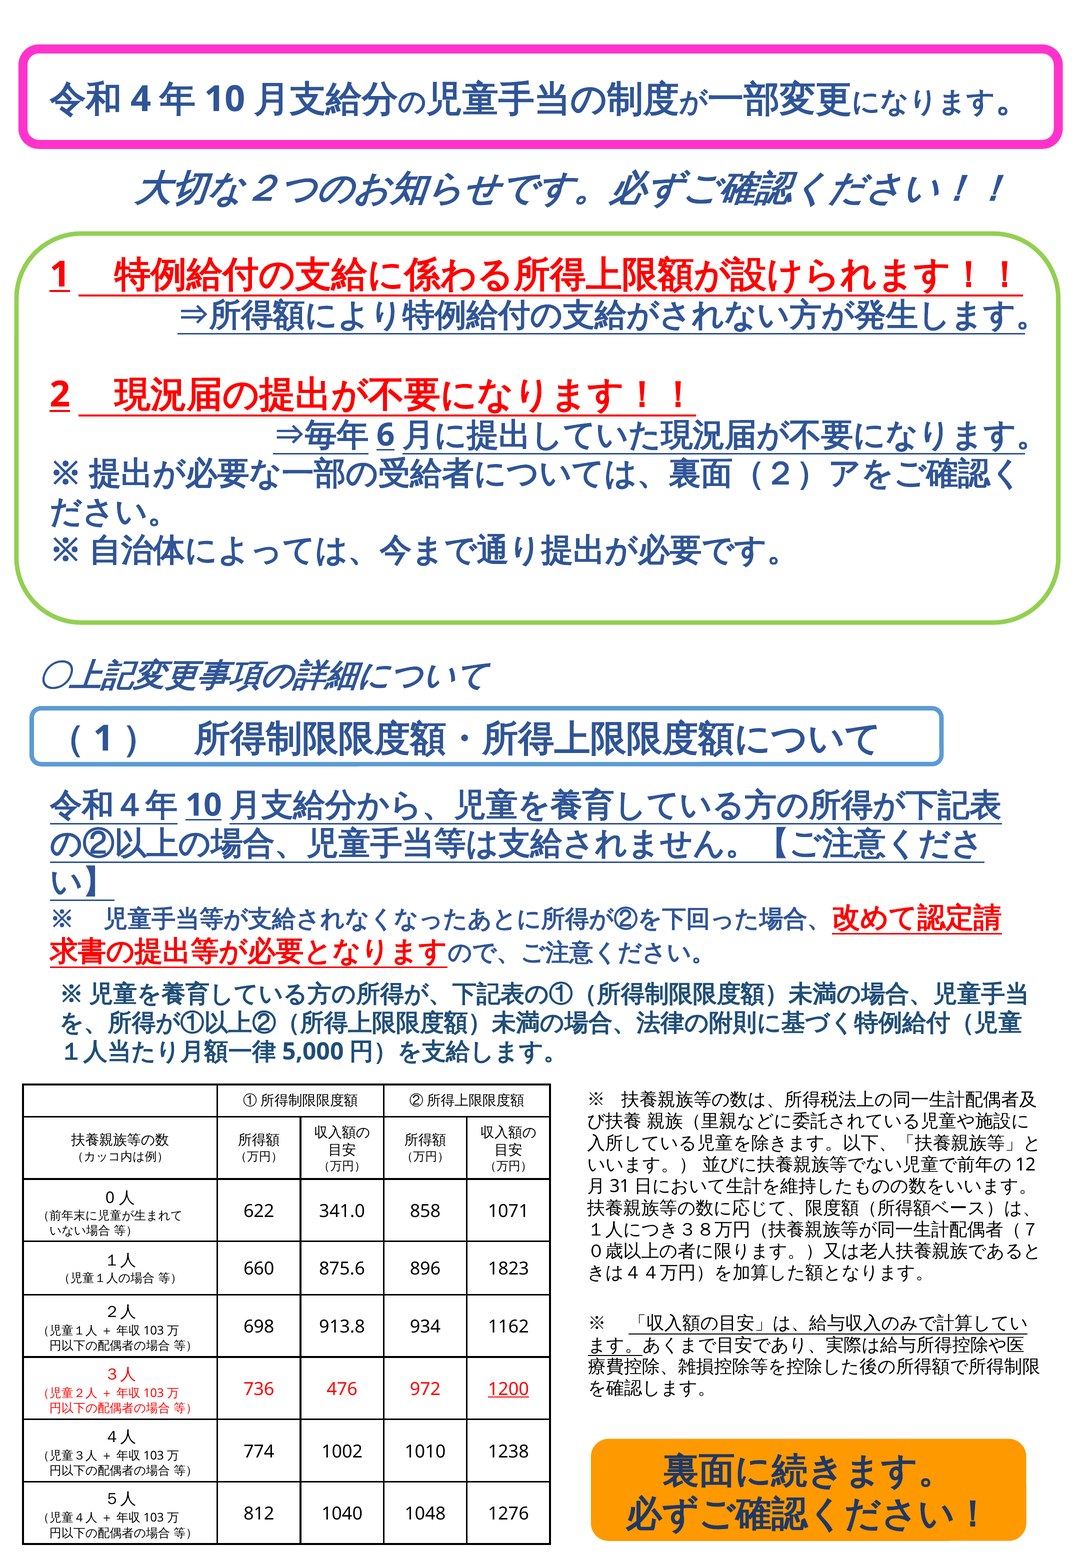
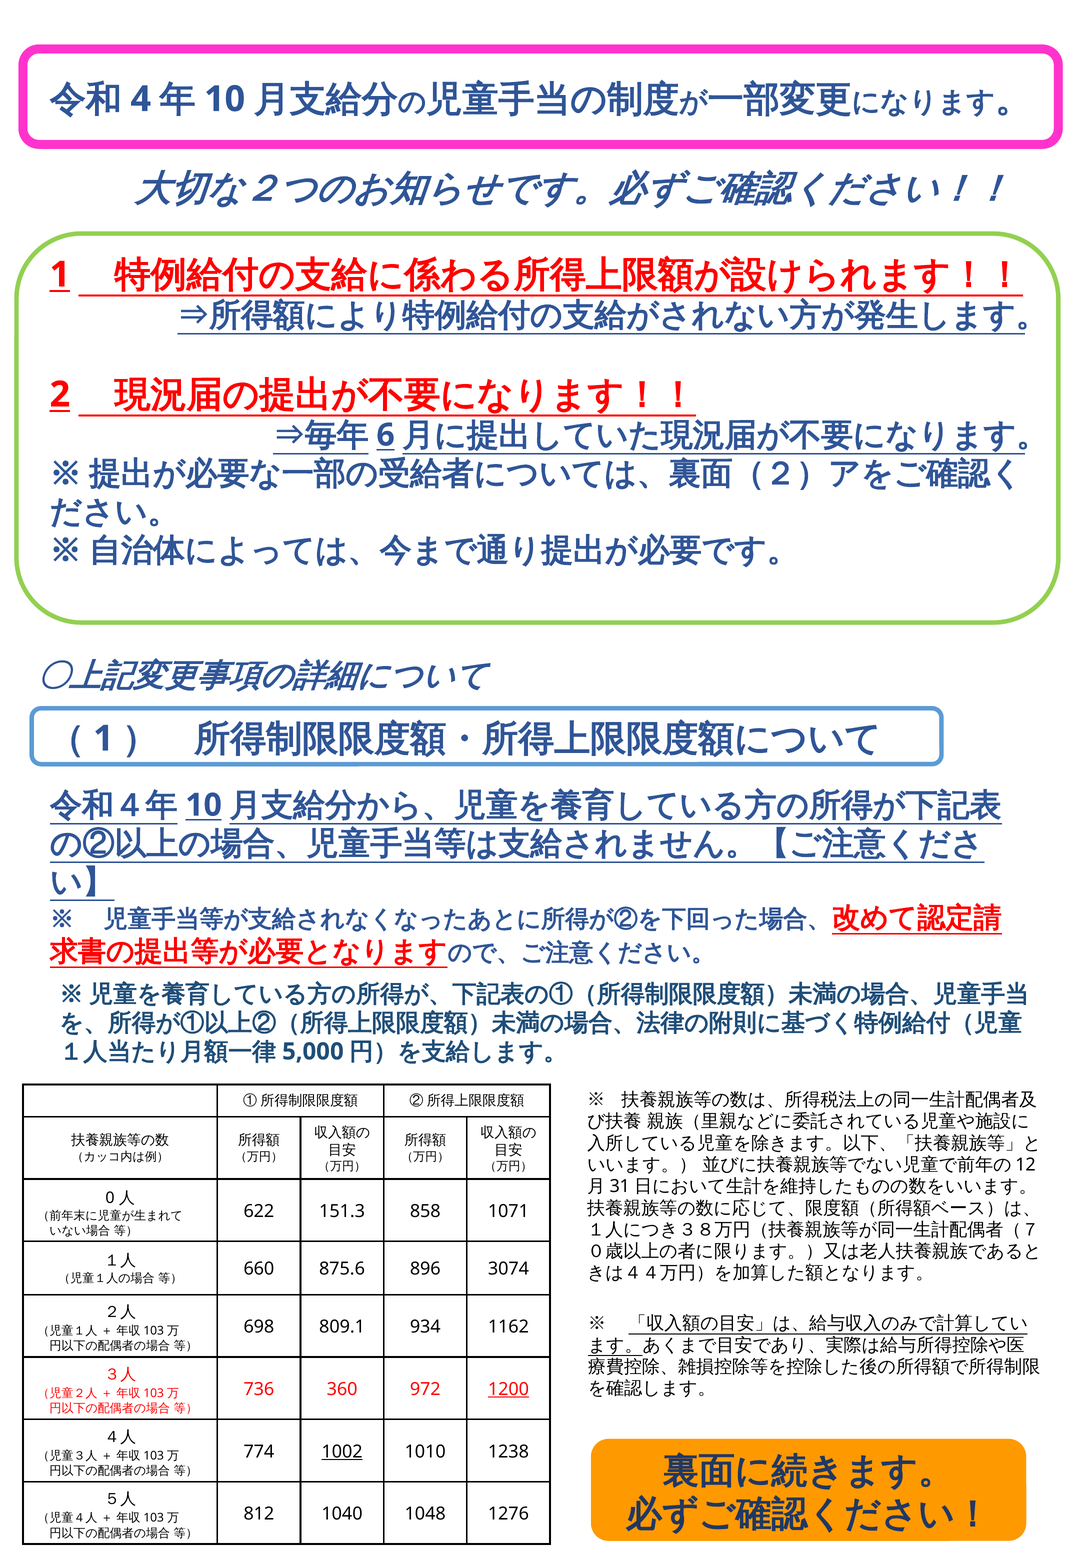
341.0: 341.0 -> 151.3
1823: 1823 -> 3074
913.8: 913.8 -> 809.1
476: 476 -> 360
1002 underline: none -> present
